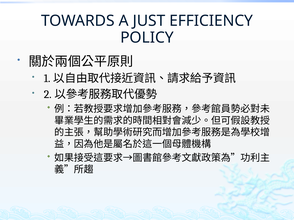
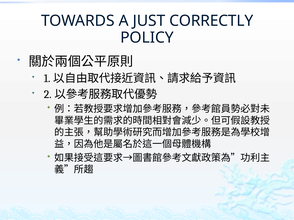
EFFICIENCY: EFFICIENCY -> CORRECTLY
